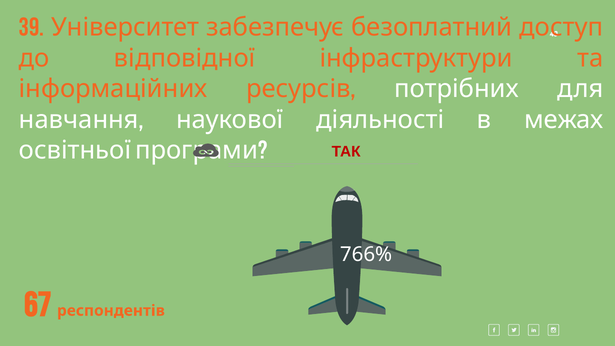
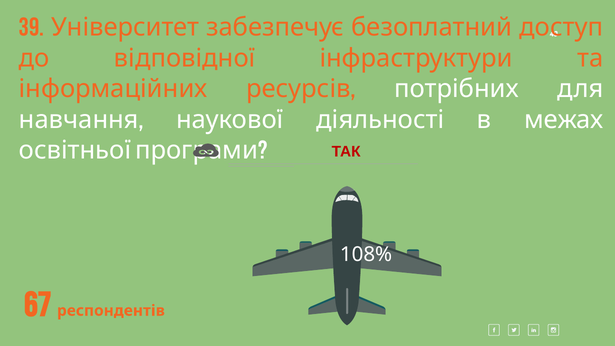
766%: 766% -> 108%
